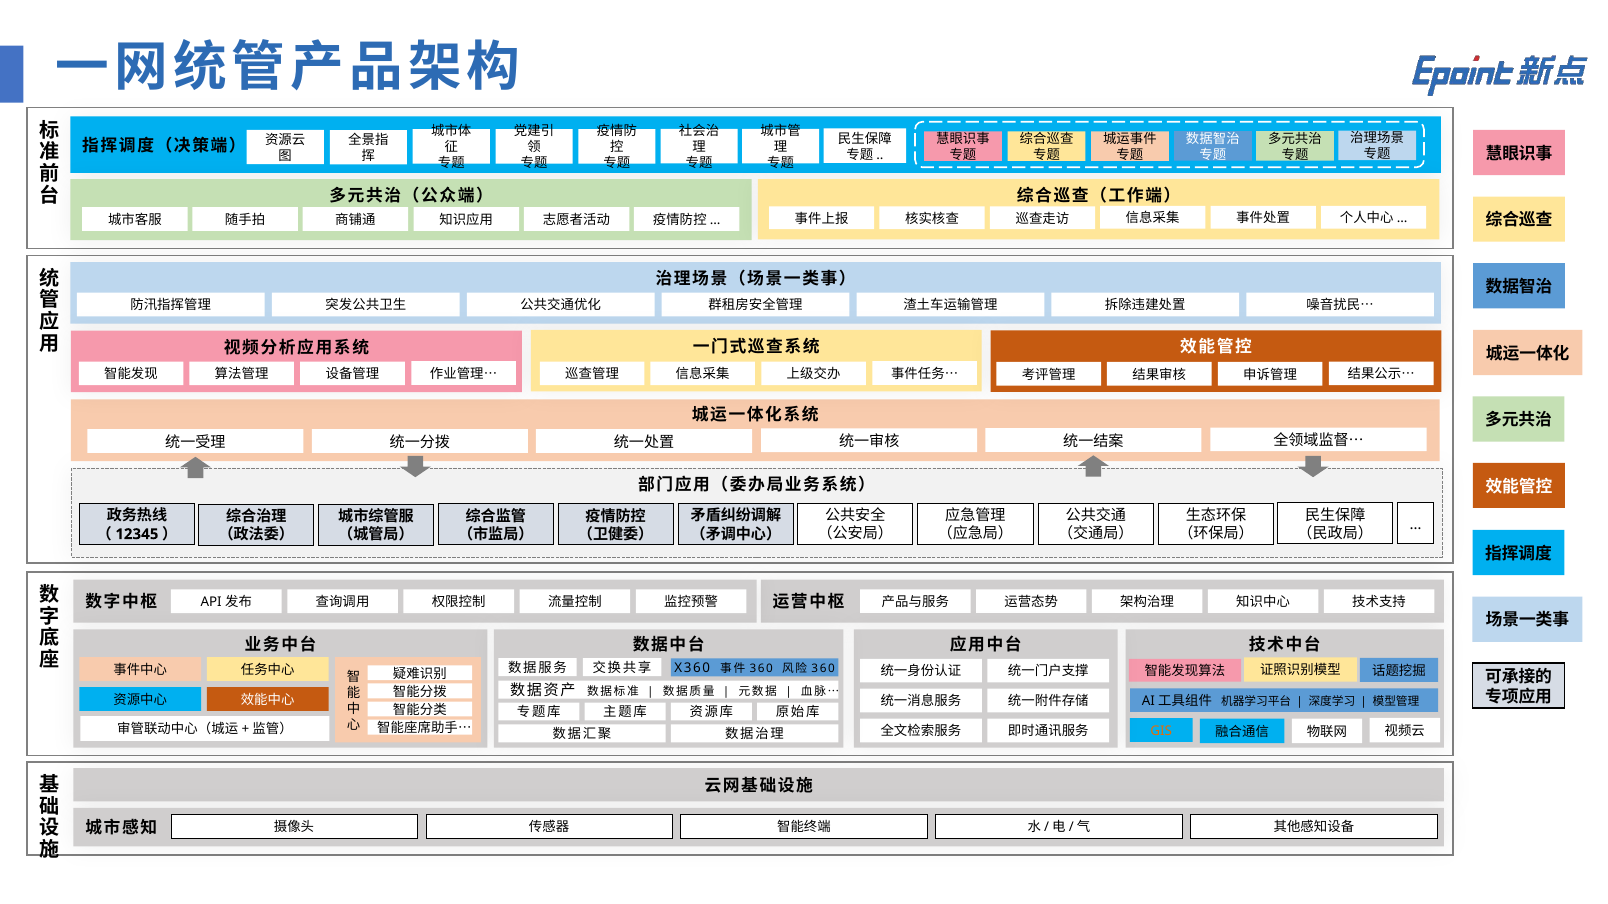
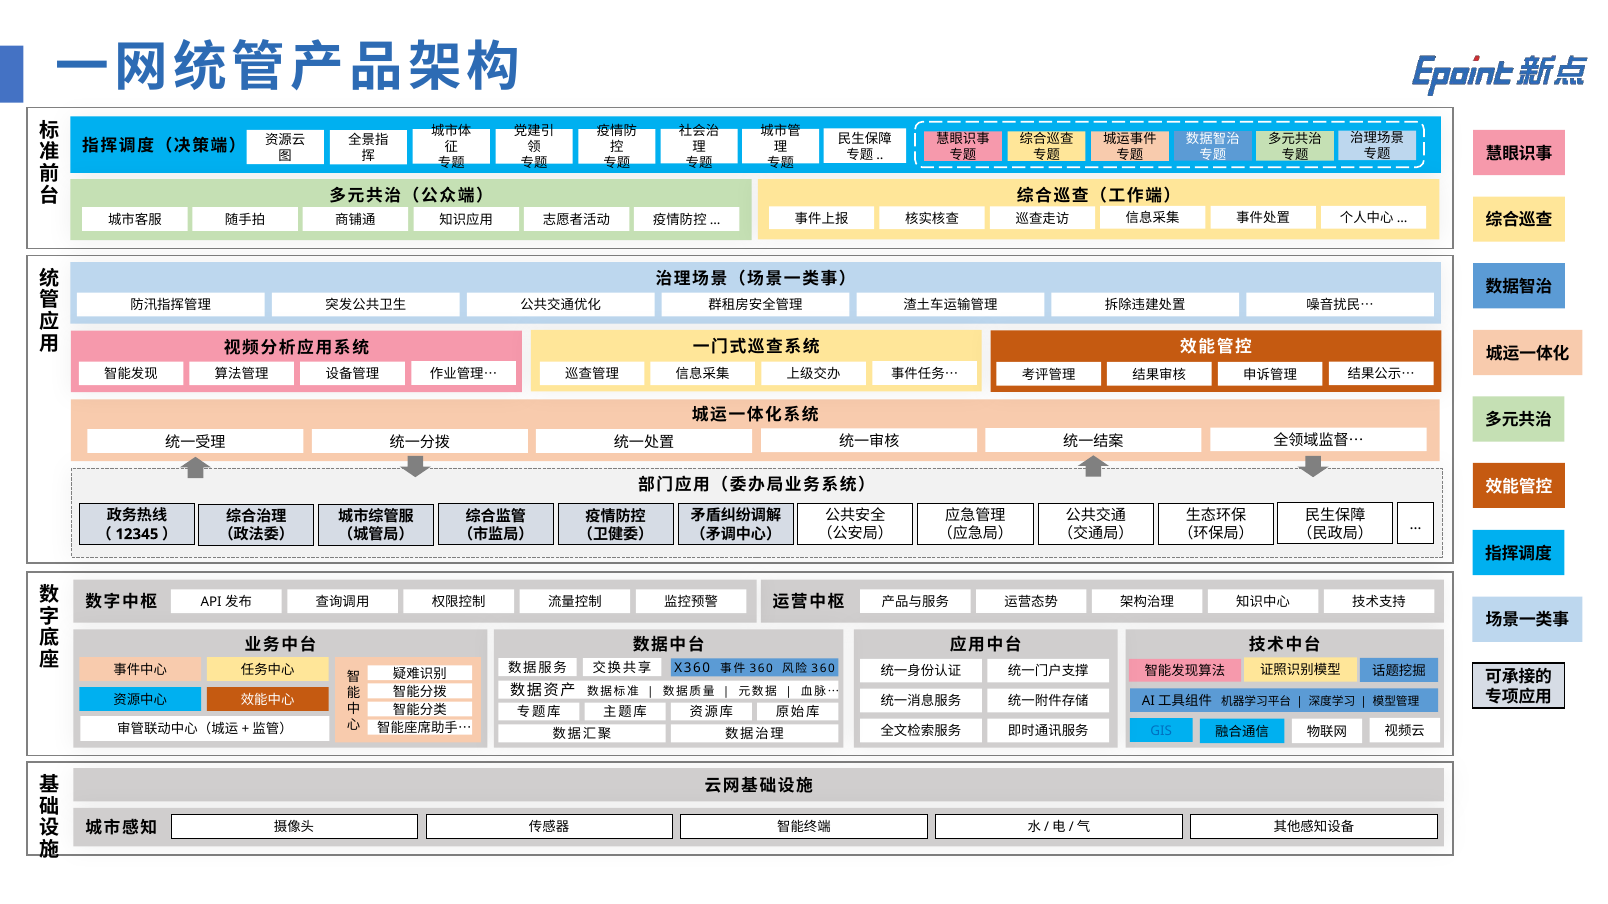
GIS colour: orange -> blue
